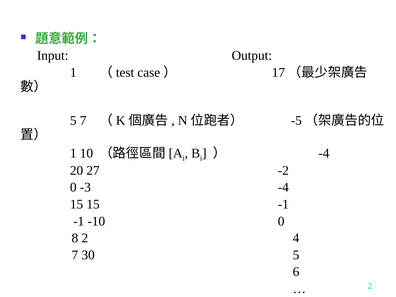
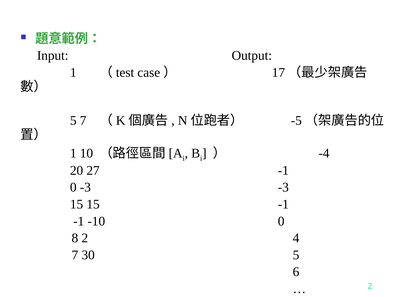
27 -2: -2 -> -1
-3 -4: -4 -> -3
